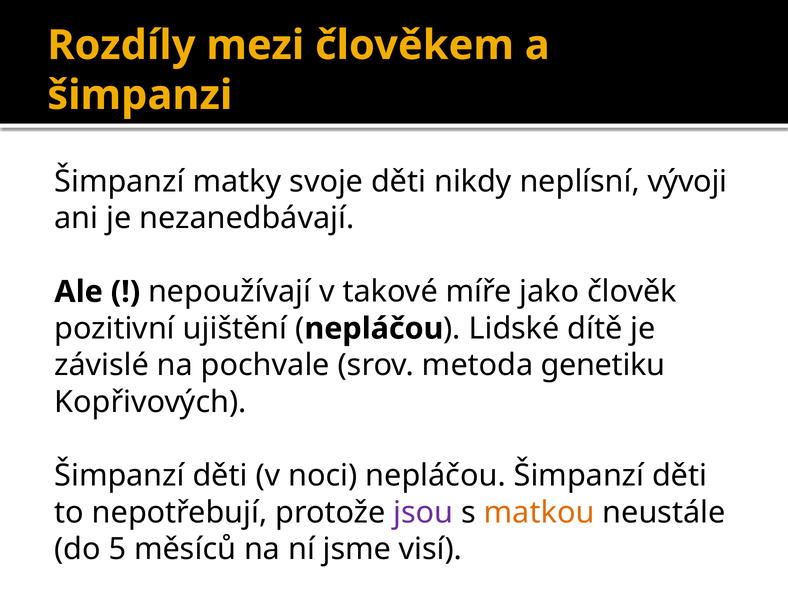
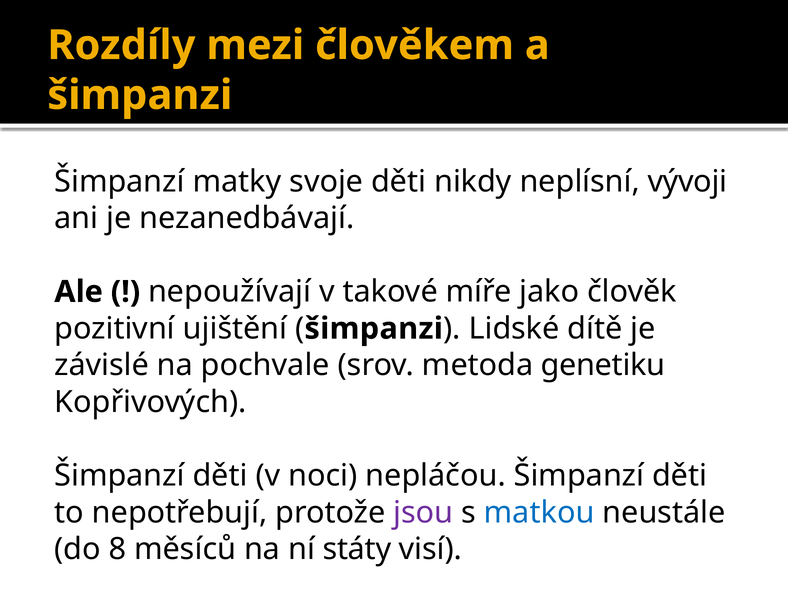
nepláčou at (374, 329): nepláčou -> šimpanzi
matkou colour: orange -> blue
5: 5 -> 8
jsme: jsme -> státy
